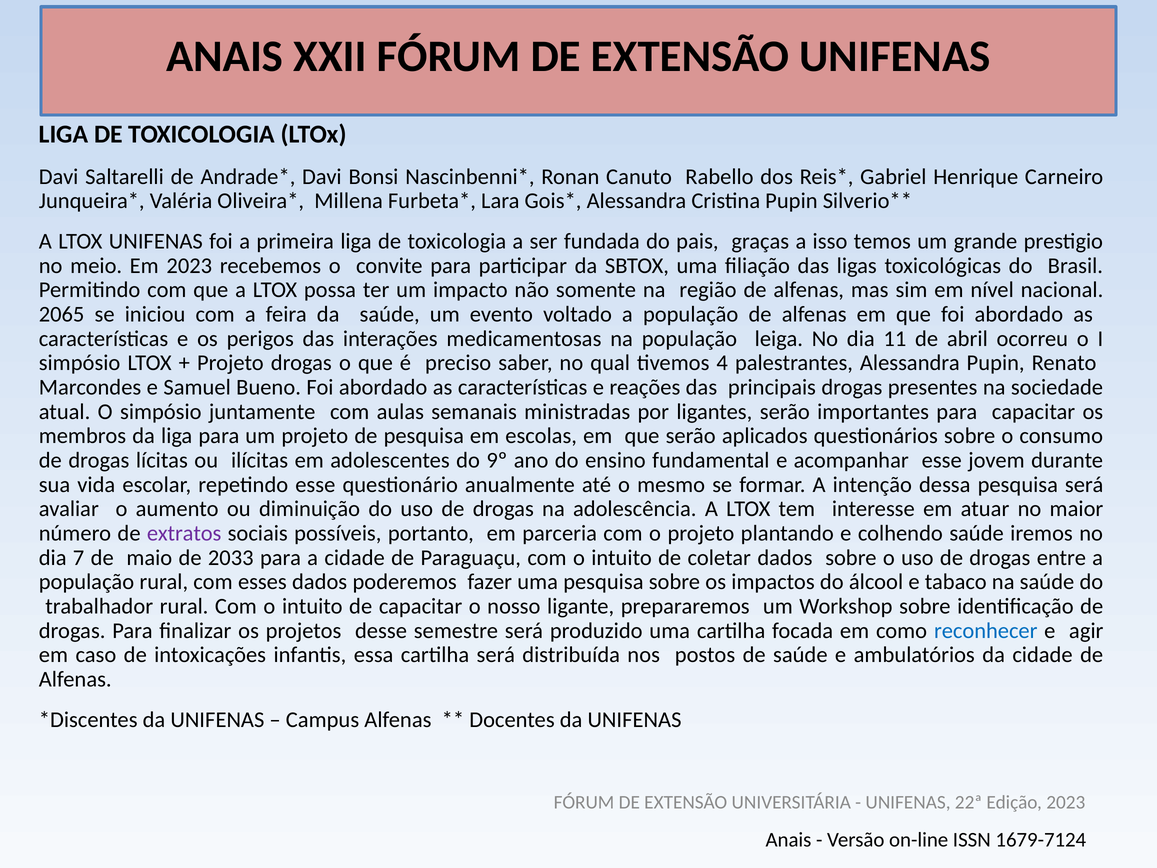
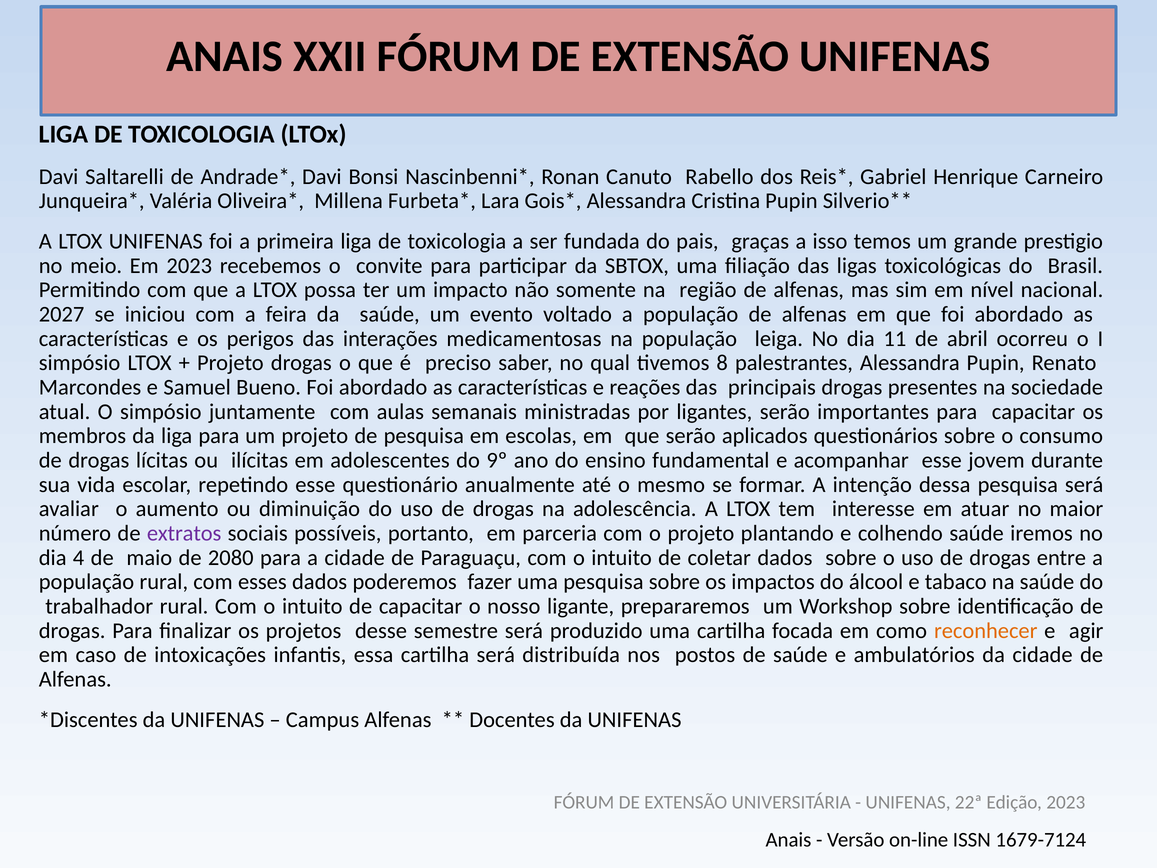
2065: 2065 -> 2027
4: 4 -> 8
7: 7 -> 4
2033: 2033 -> 2080
reconhecer colour: blue -> orange
